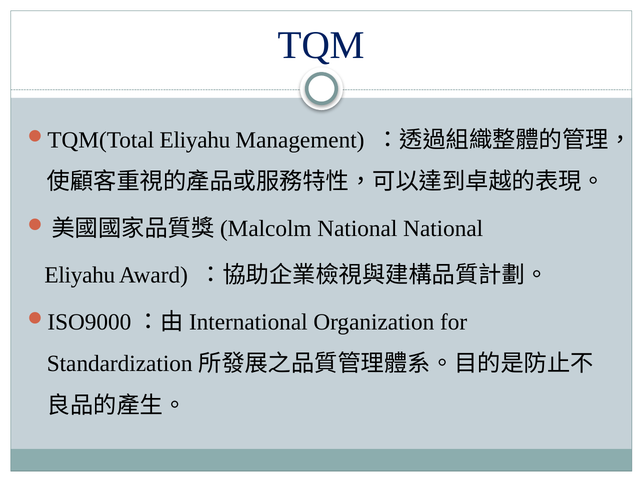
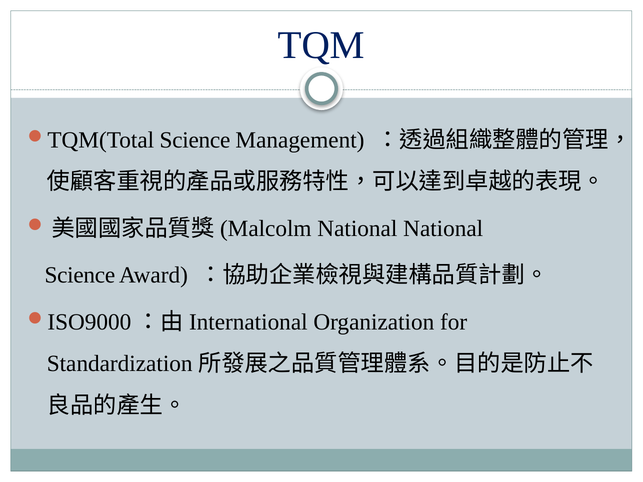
Eliyahu at (195, 140): Eliyahu -> Science
Eliyahu at (80, 275): Eliyahu -> Science
